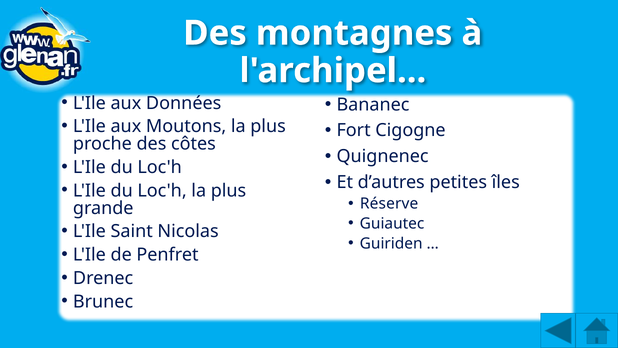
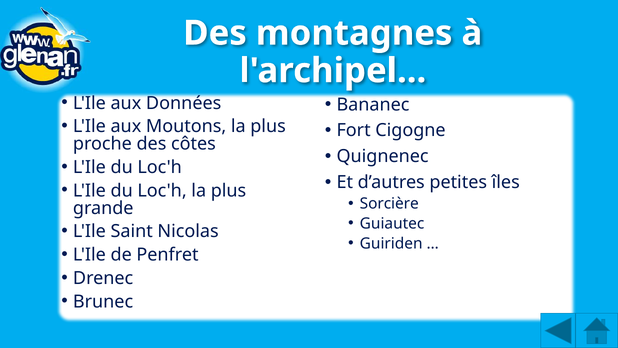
Réserve: Réserve -> Sorcière
